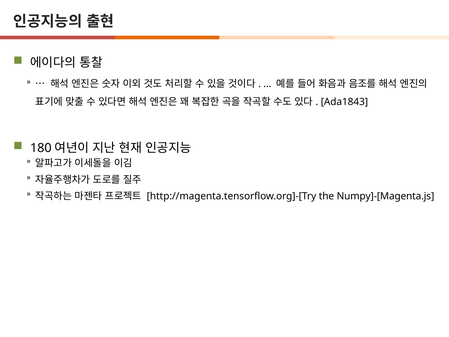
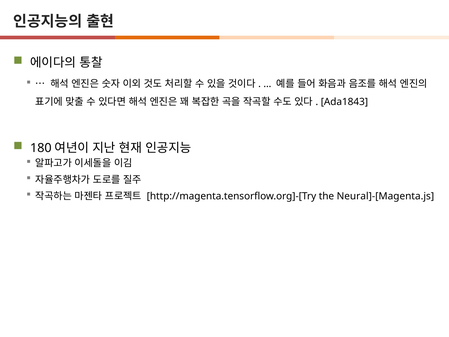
Numpy]-[Magenta.js: Numpy]-[Magenta.js -> Neural]-[Magenta.js
